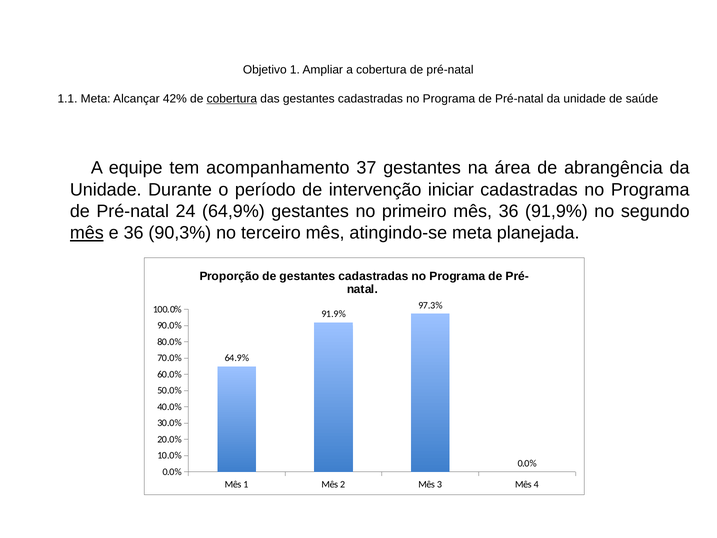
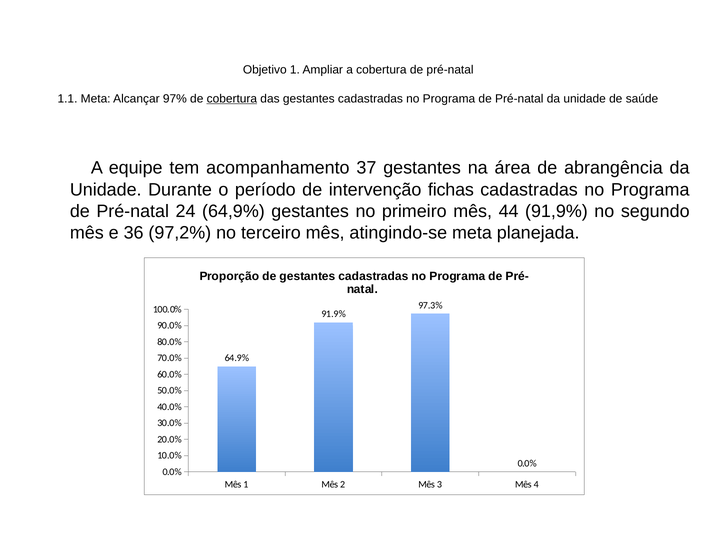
42%: 42% -> 97%
iniciar: iniciar -> fichas
mês 36: 36 -> 44
mês at (87, 233) underline: present -> none
90,3%: 90,3% -> 97,2%
